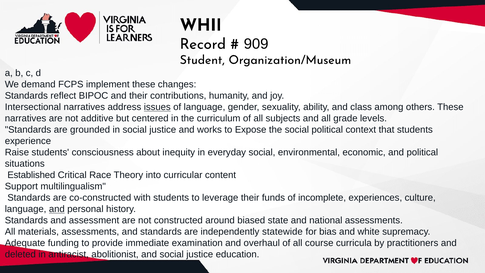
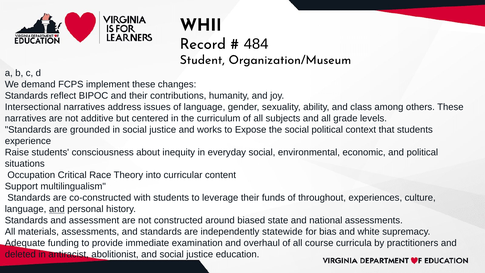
909: 909 -> 484
issues underline: present -> none
Established: Established -> Occupation
incomplete: incomplete -> throughout
